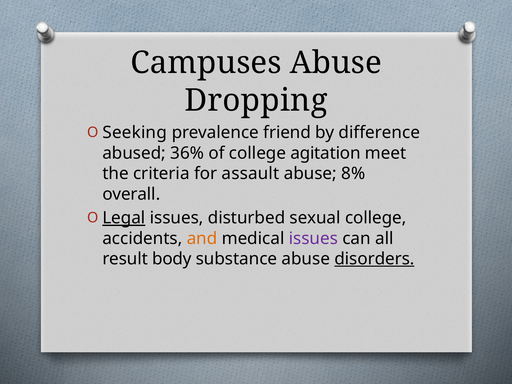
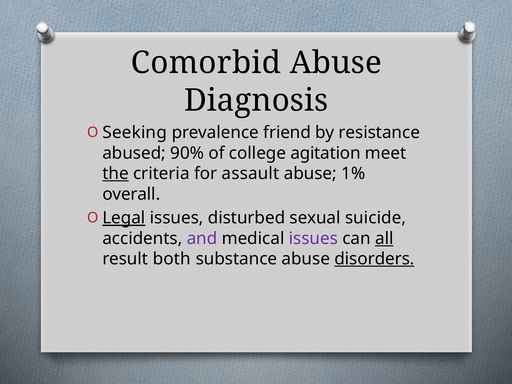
Campuses: Campuses -> Comorbid
Dropping: Dropping -> Diagnosis
difference: difference -> resistance
36%: 36% -> 90%
the underline: none -> present
8%: 8% -> 1%
sexual college: college -> suicide
and colour: orange -> purple
all underline: none -> present
body: body -> both
